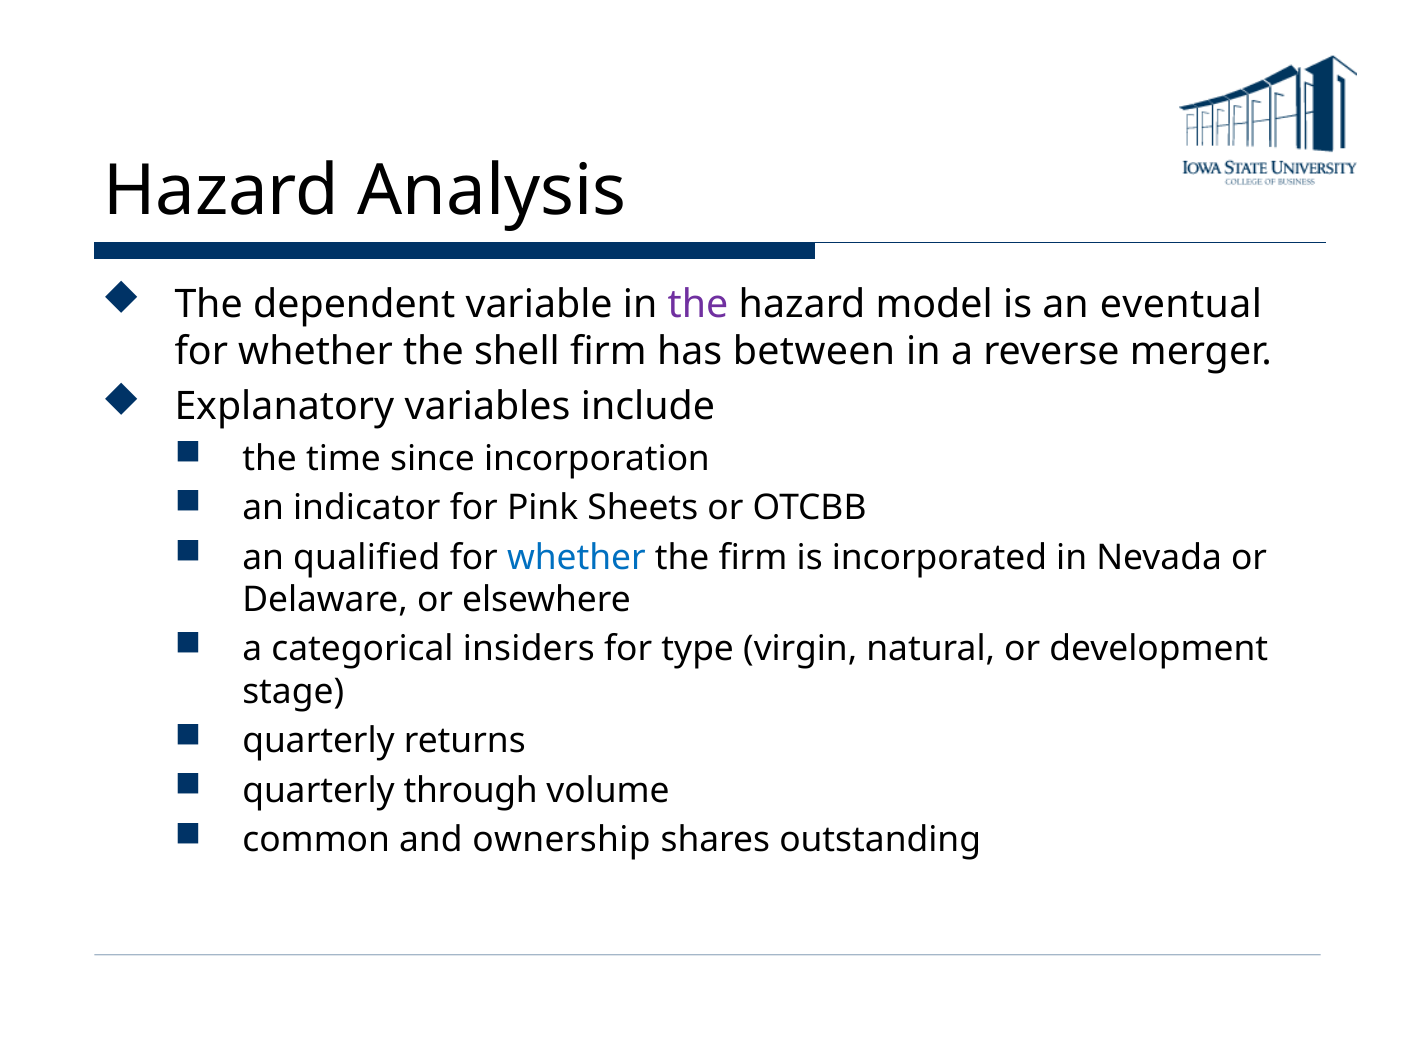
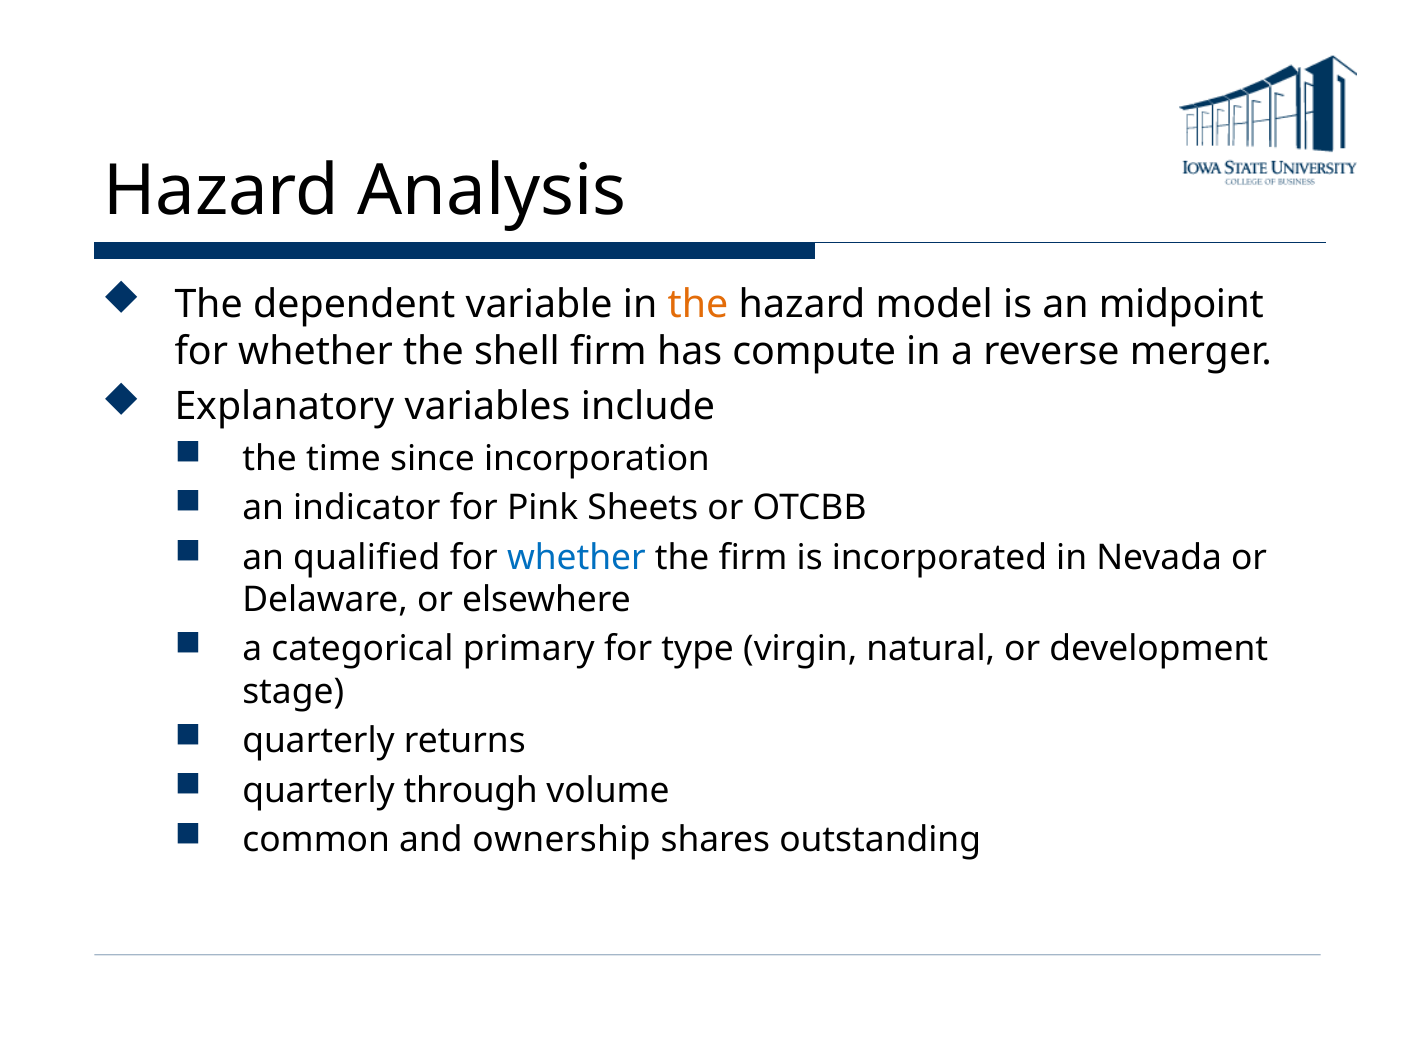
the at (698, 305) colour: purple -> orange
eventual: eventual -> midpoint
between: between -> compute
insiders: insiders -> primary
